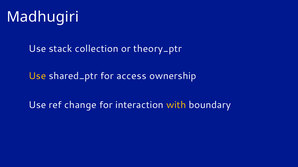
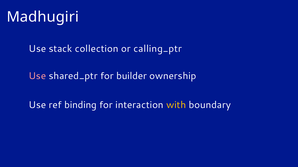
theory_ptr: theory_ptr -> calling_ptr
Use at (37, 76) colour: yellow -> pink
access: access -> builder
change: change -> binding
